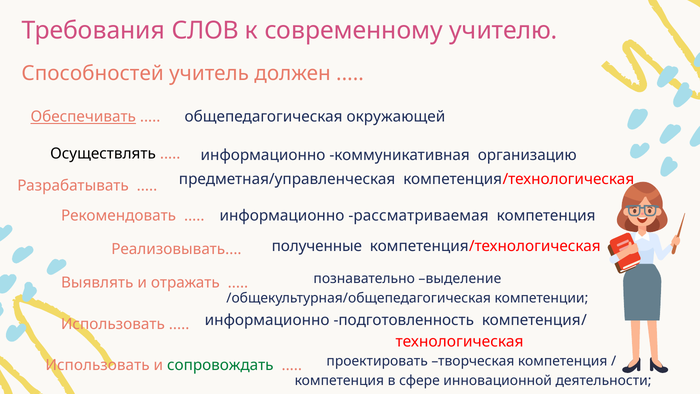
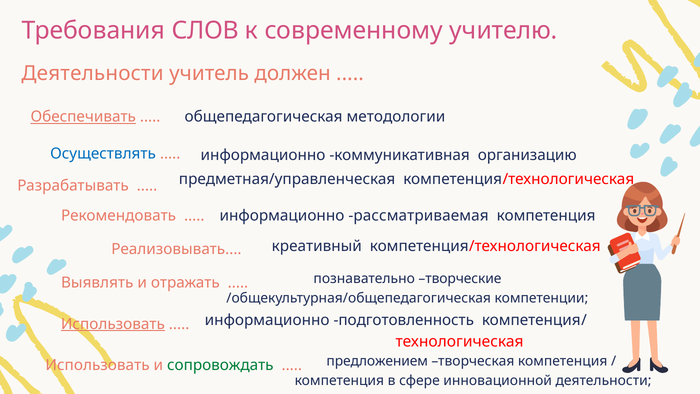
Способностей at (93, 74): Способностей -> Деятельности
окружающей: окружающей -> методологии
Осуществлять colour: black -> blue
полученные: полученные -> креативный
выделение: выделение -> творческие
Использовать at (113, 324) underline: none -> present
проектировать: проектировать -> предложением
